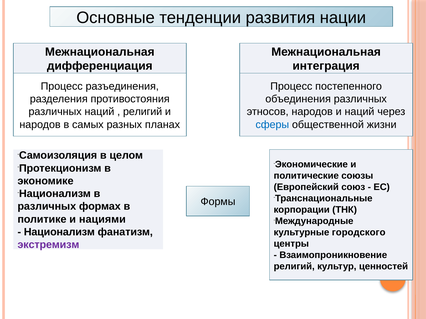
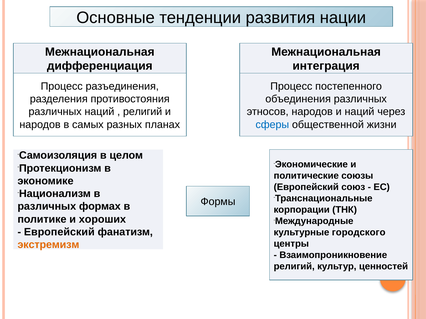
нациями: нациями -> хороших
Национализм at (59, 232): Национализм -> Европейский
экстремизм colour: purple -> orange
